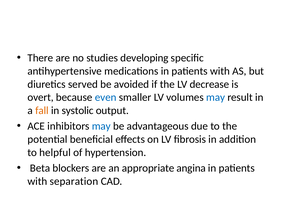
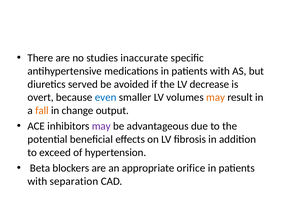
developing: developing -> inaccurate
may at (216, 98) colour: blue -> orange
systolic: systolic -> change
may at (101, 126) colour: blue -> purple
helpful: helpful -> exceed
angina: angina -> orifice
